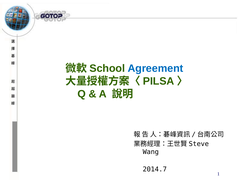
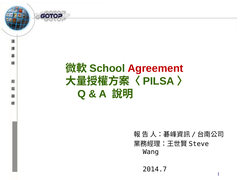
Agreement colour: blue -> red
